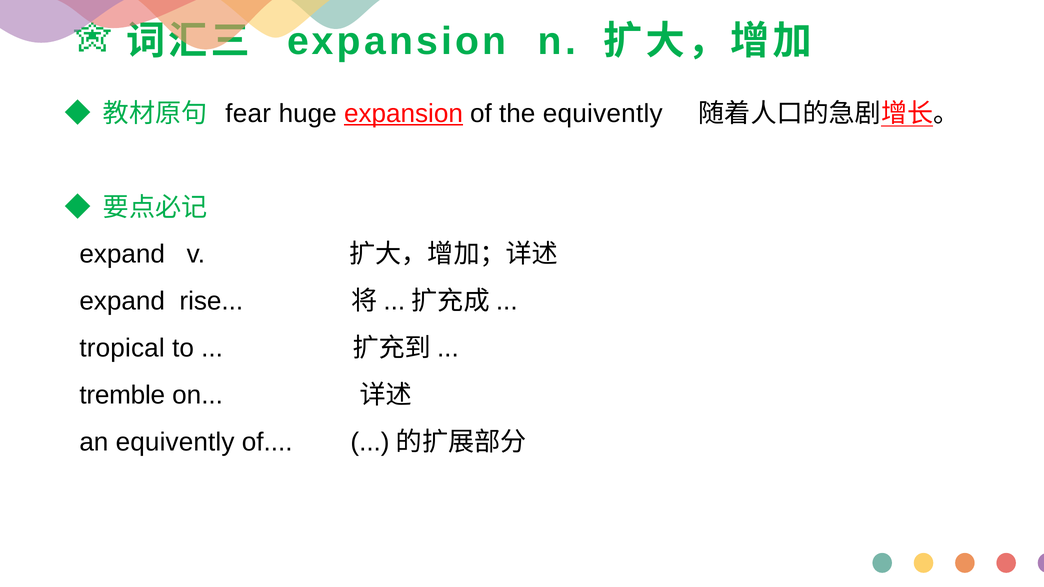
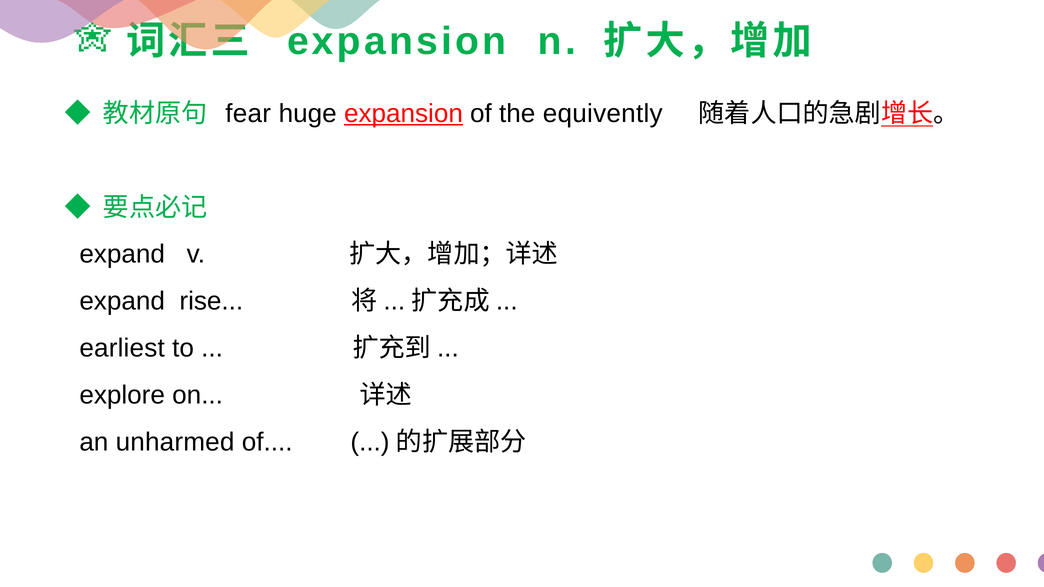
tropical: tropical -> earliest
tremble: tremble -> explore
an equivently: equivently -> unharmed
